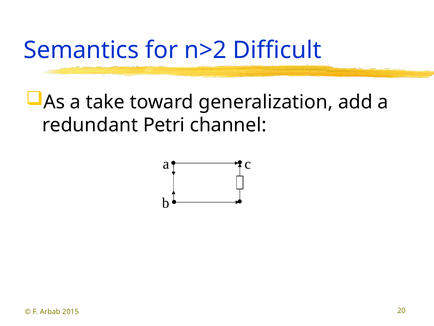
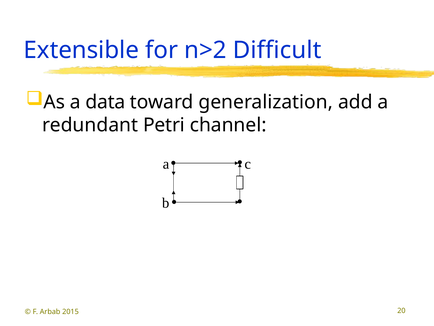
Semantics: Semantics -> Extensible
take: take -> data
